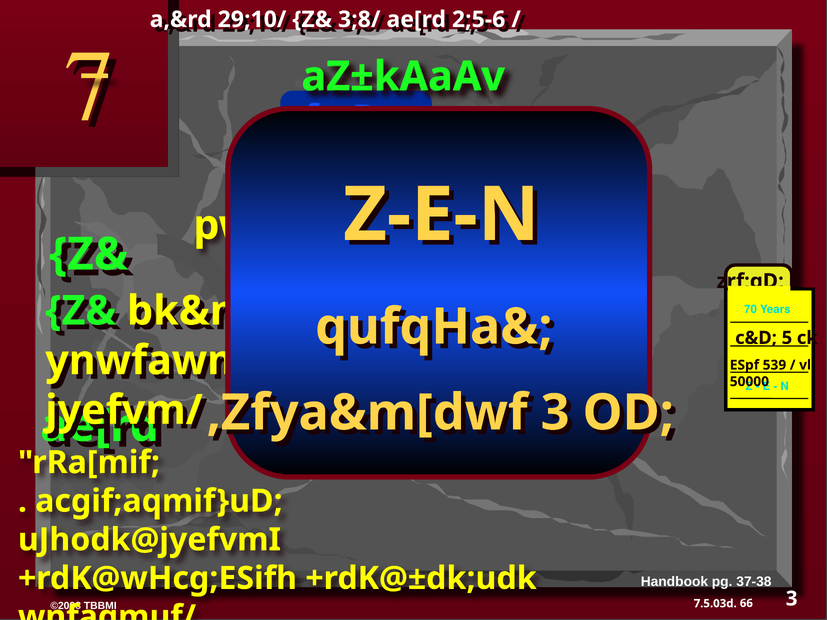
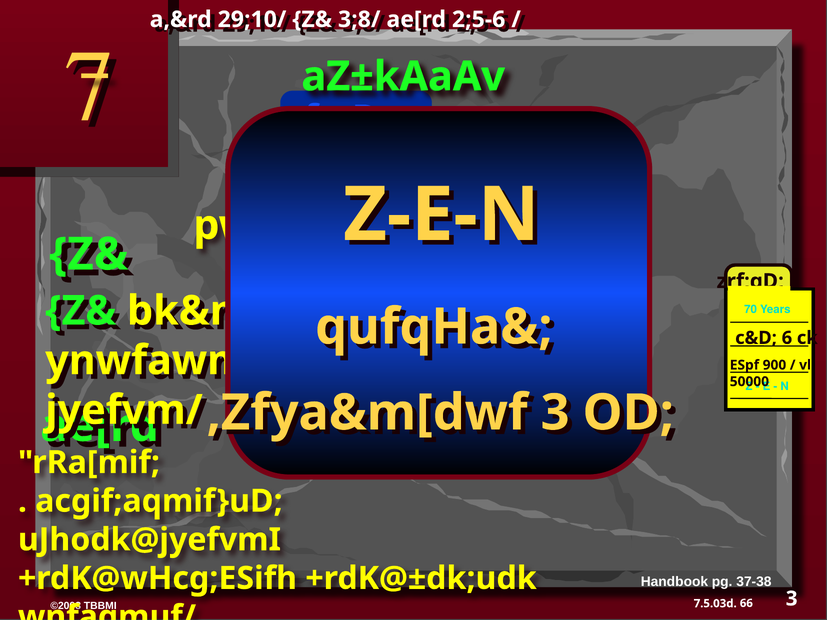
5: 5 -> 6
539: 539 -> 900
